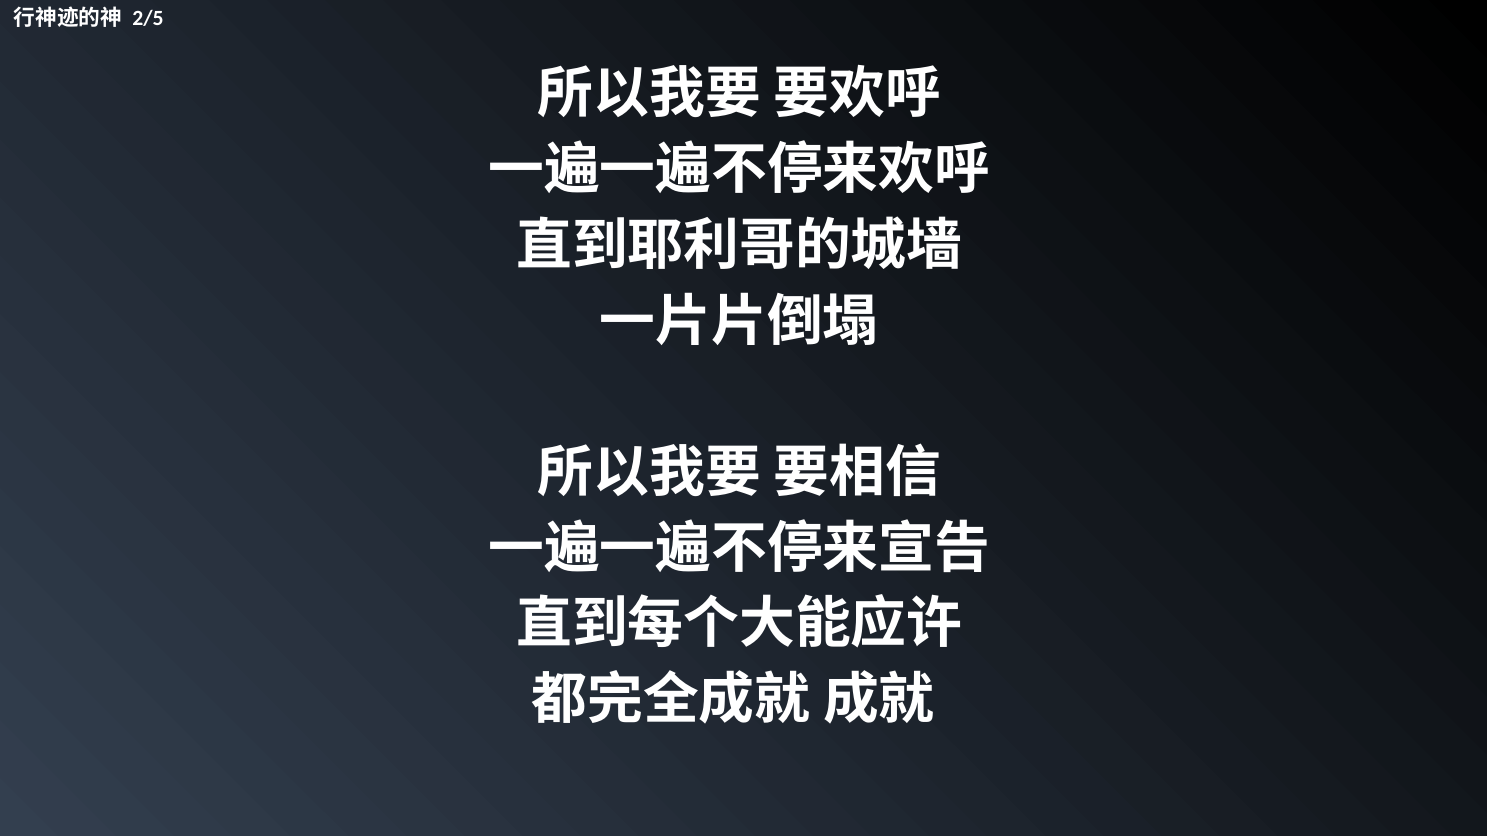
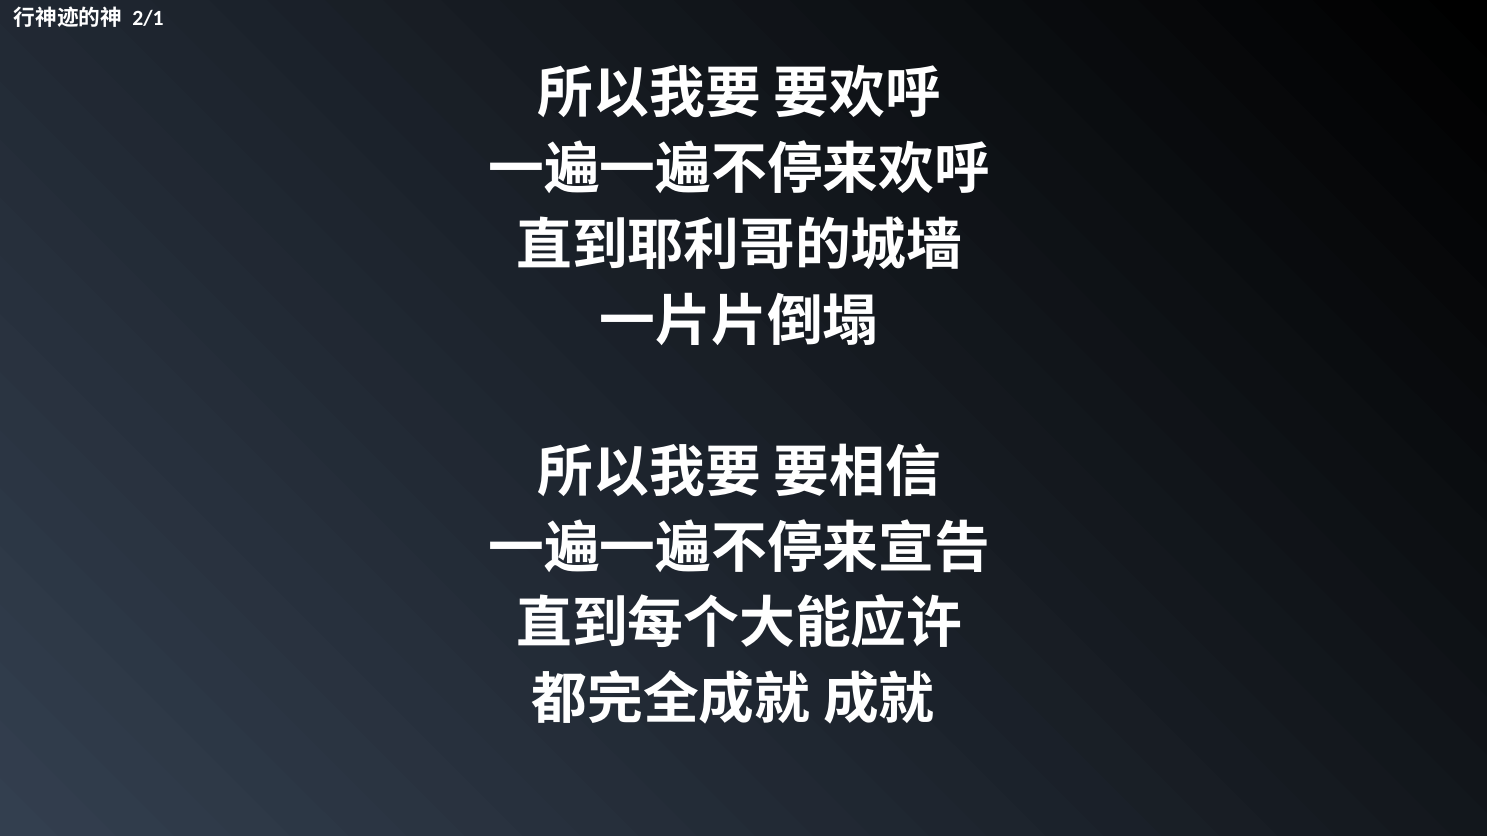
2/5: 2/5 -> 2/1
